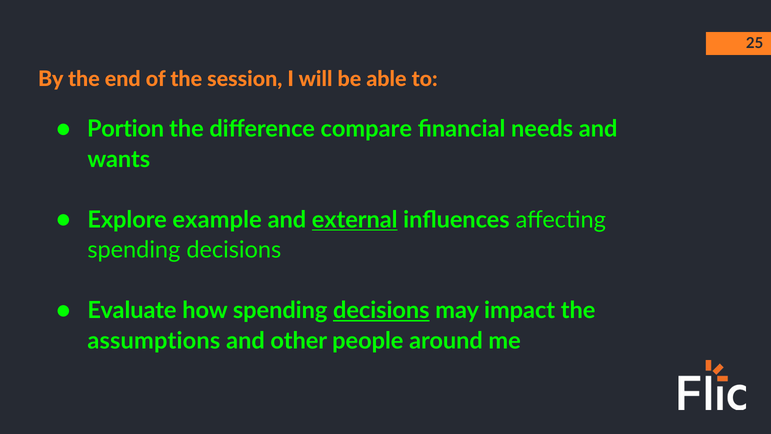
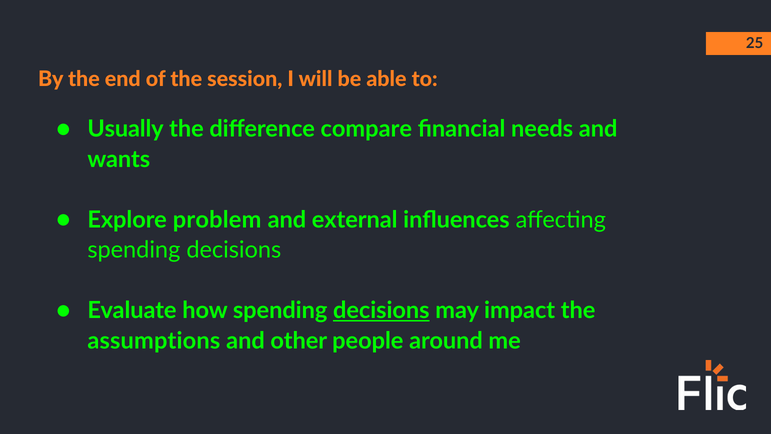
Portion: Portion -> Usually
example: example -> problem
external underline: present -> none
